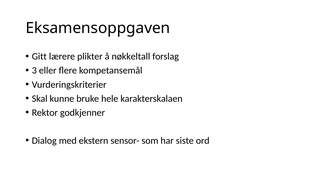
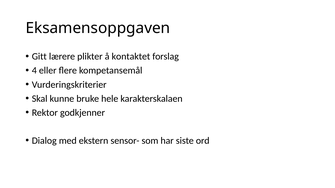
nøkkeltall: nøkkeltall -> kontaktet
3: 3 -> 4
